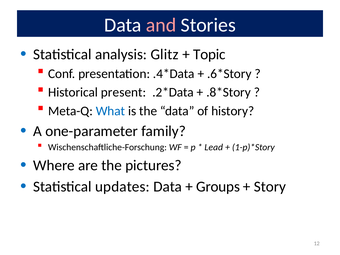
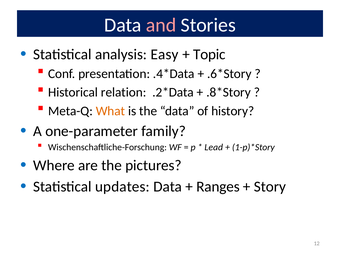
Glitz: Glitz -> Easy
present: present -> relation
What colour: blue -> orange
Groups: Groups -> Ranges
